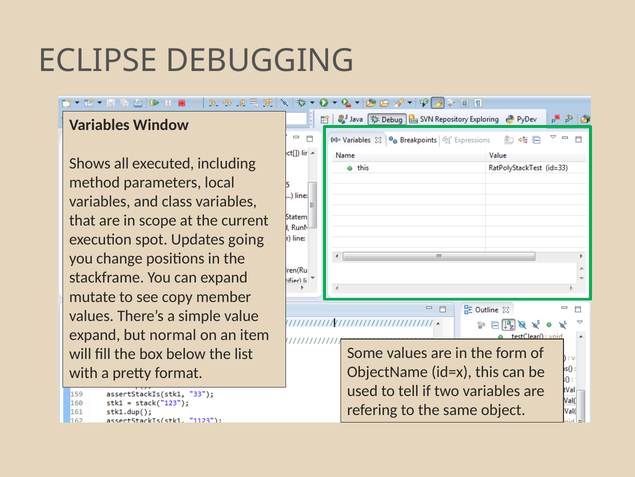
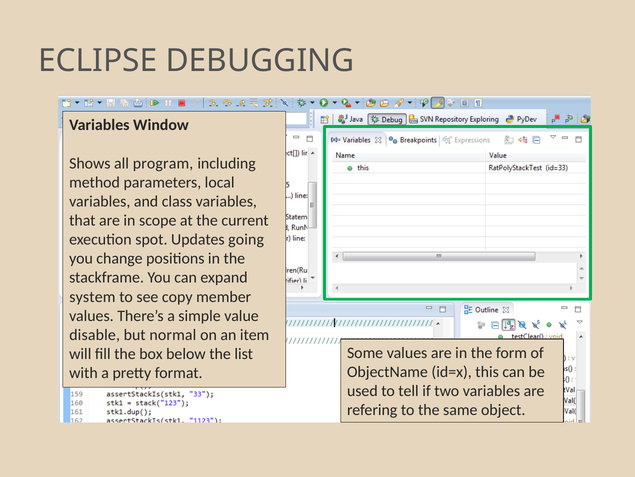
executed: executed -> program
mutate: mutate -> system
expand at (95, 334): expand -> disable
